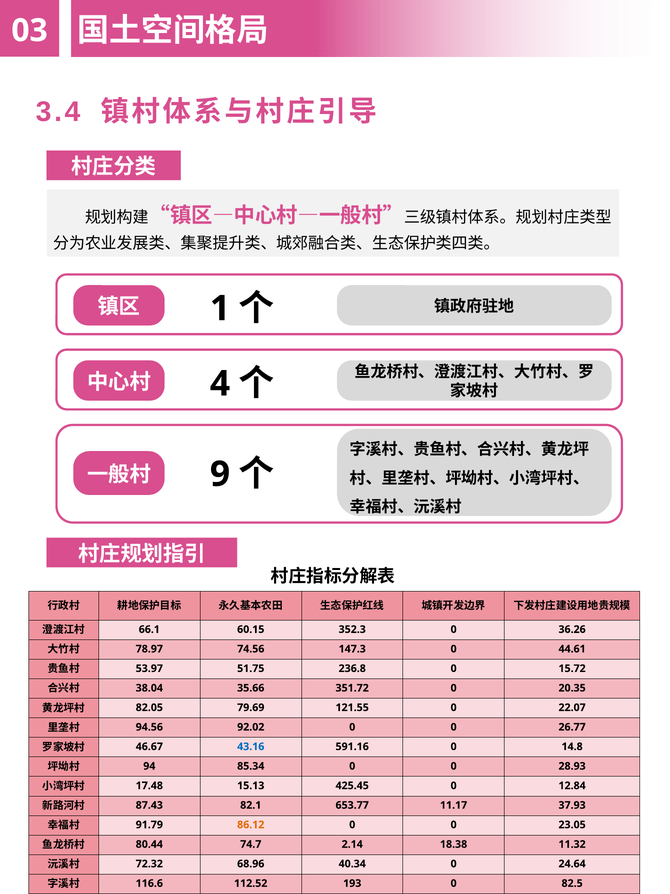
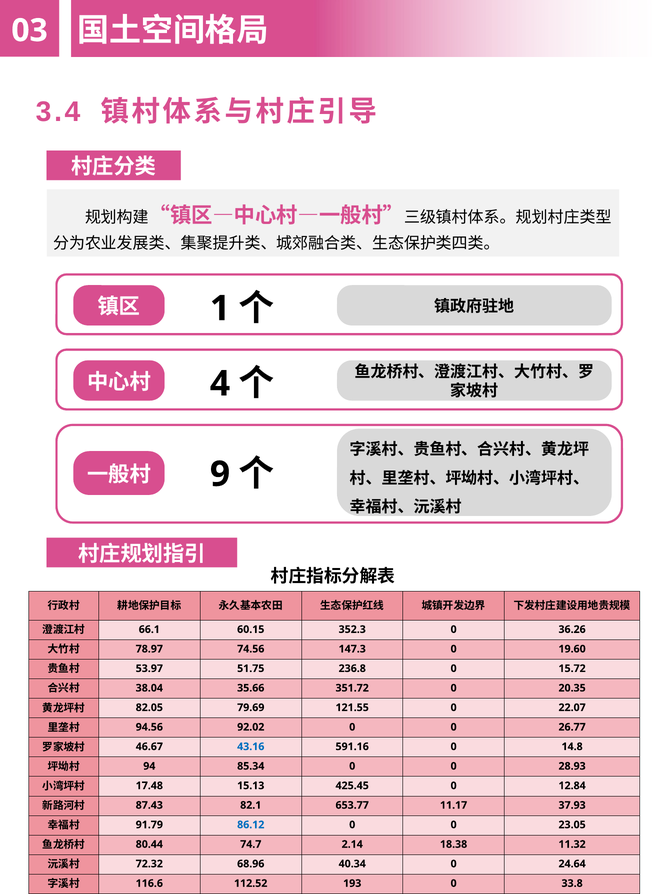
44.61: 44.61 -> 19.60
86.12 colour: orange -> blue
82.5: 82.5 -> 33.8
